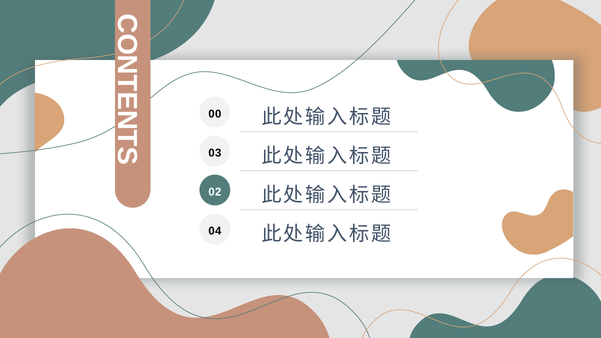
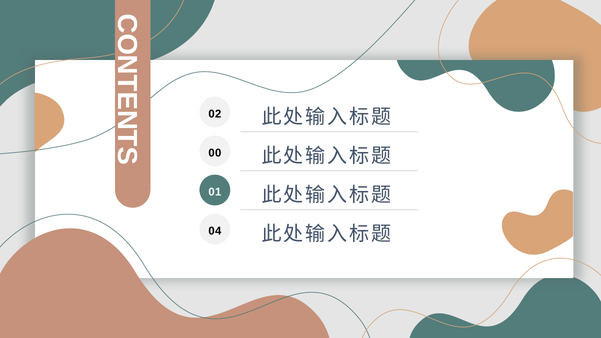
0 0: 0 -> 2
0 3: 3 -> 0
2: 2 -> 1
